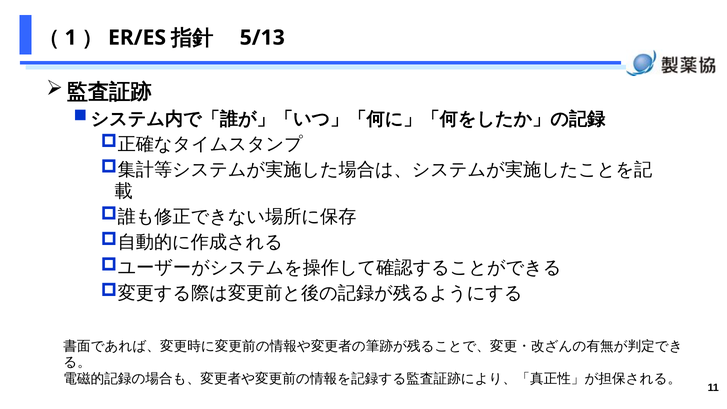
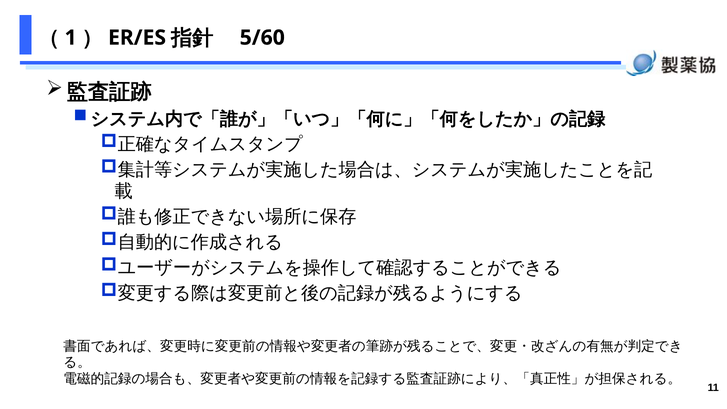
5/13: 5/13 -> 5/60
